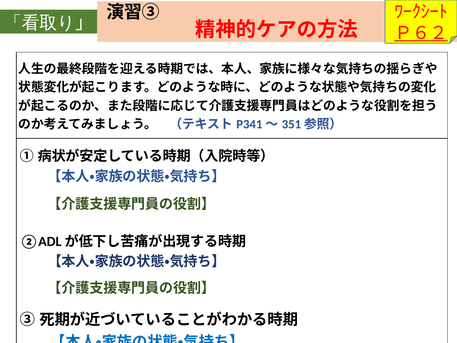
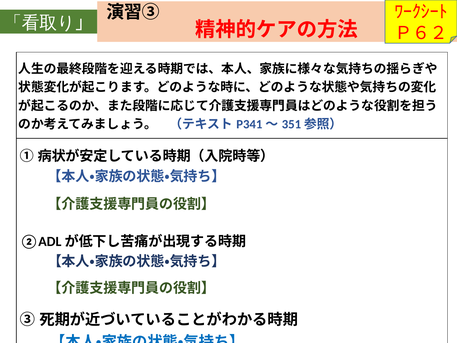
Ｐ６２ underline: present -> none
